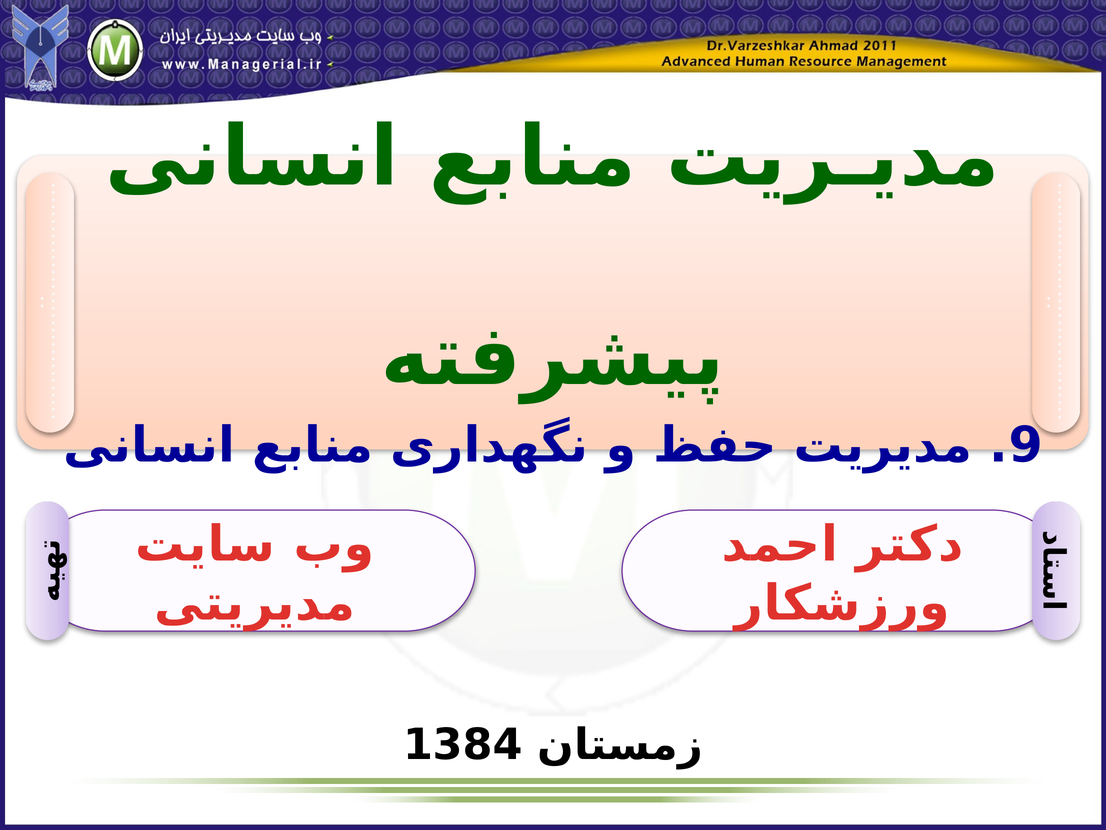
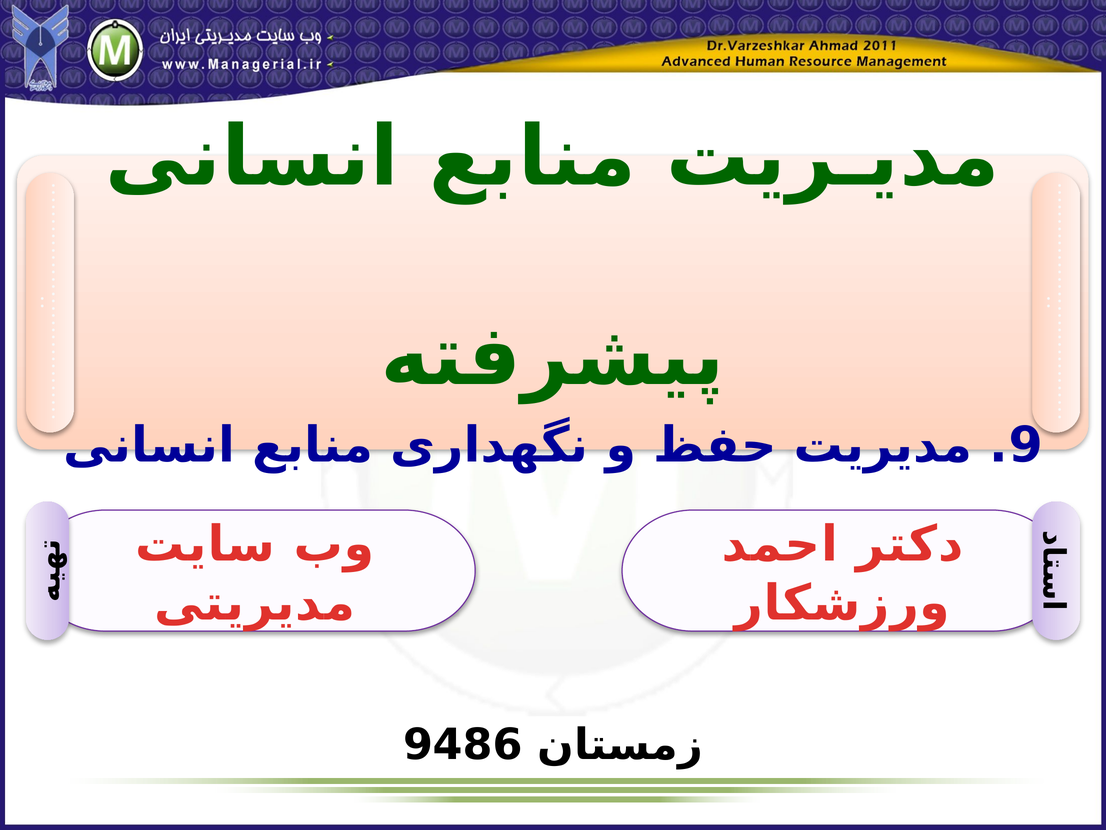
1384: 1384 -> 9486
